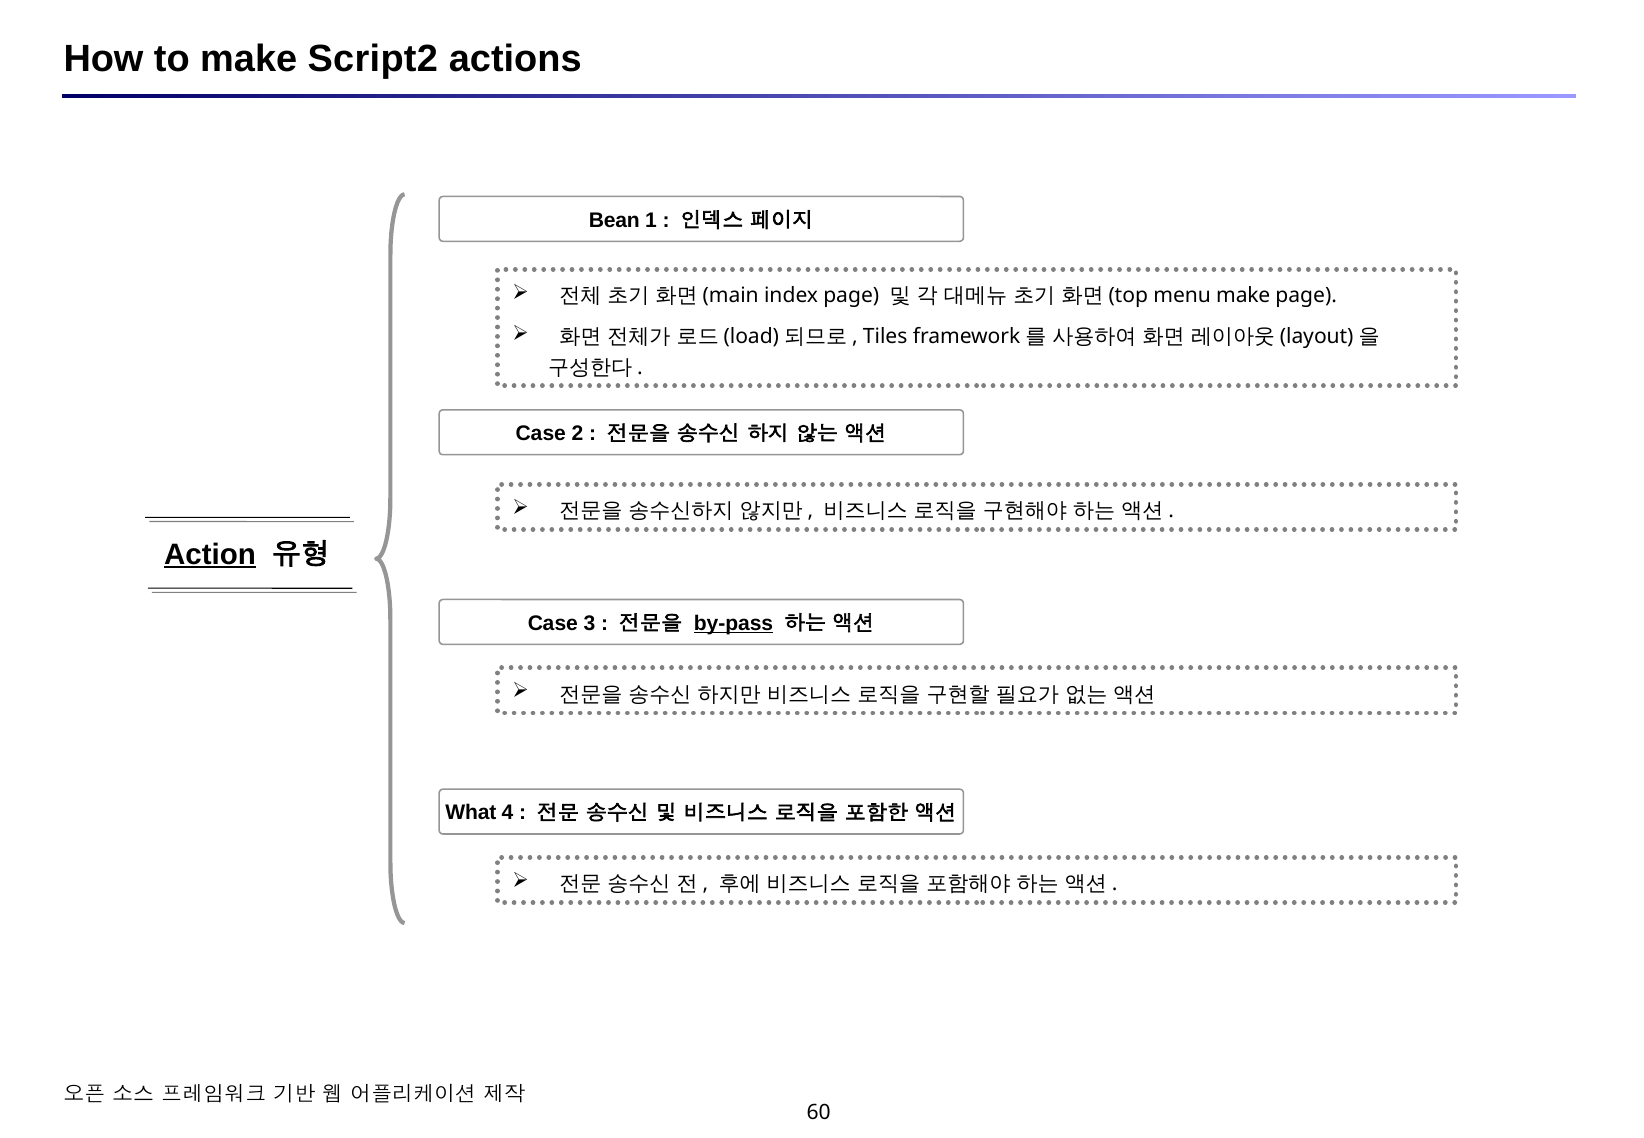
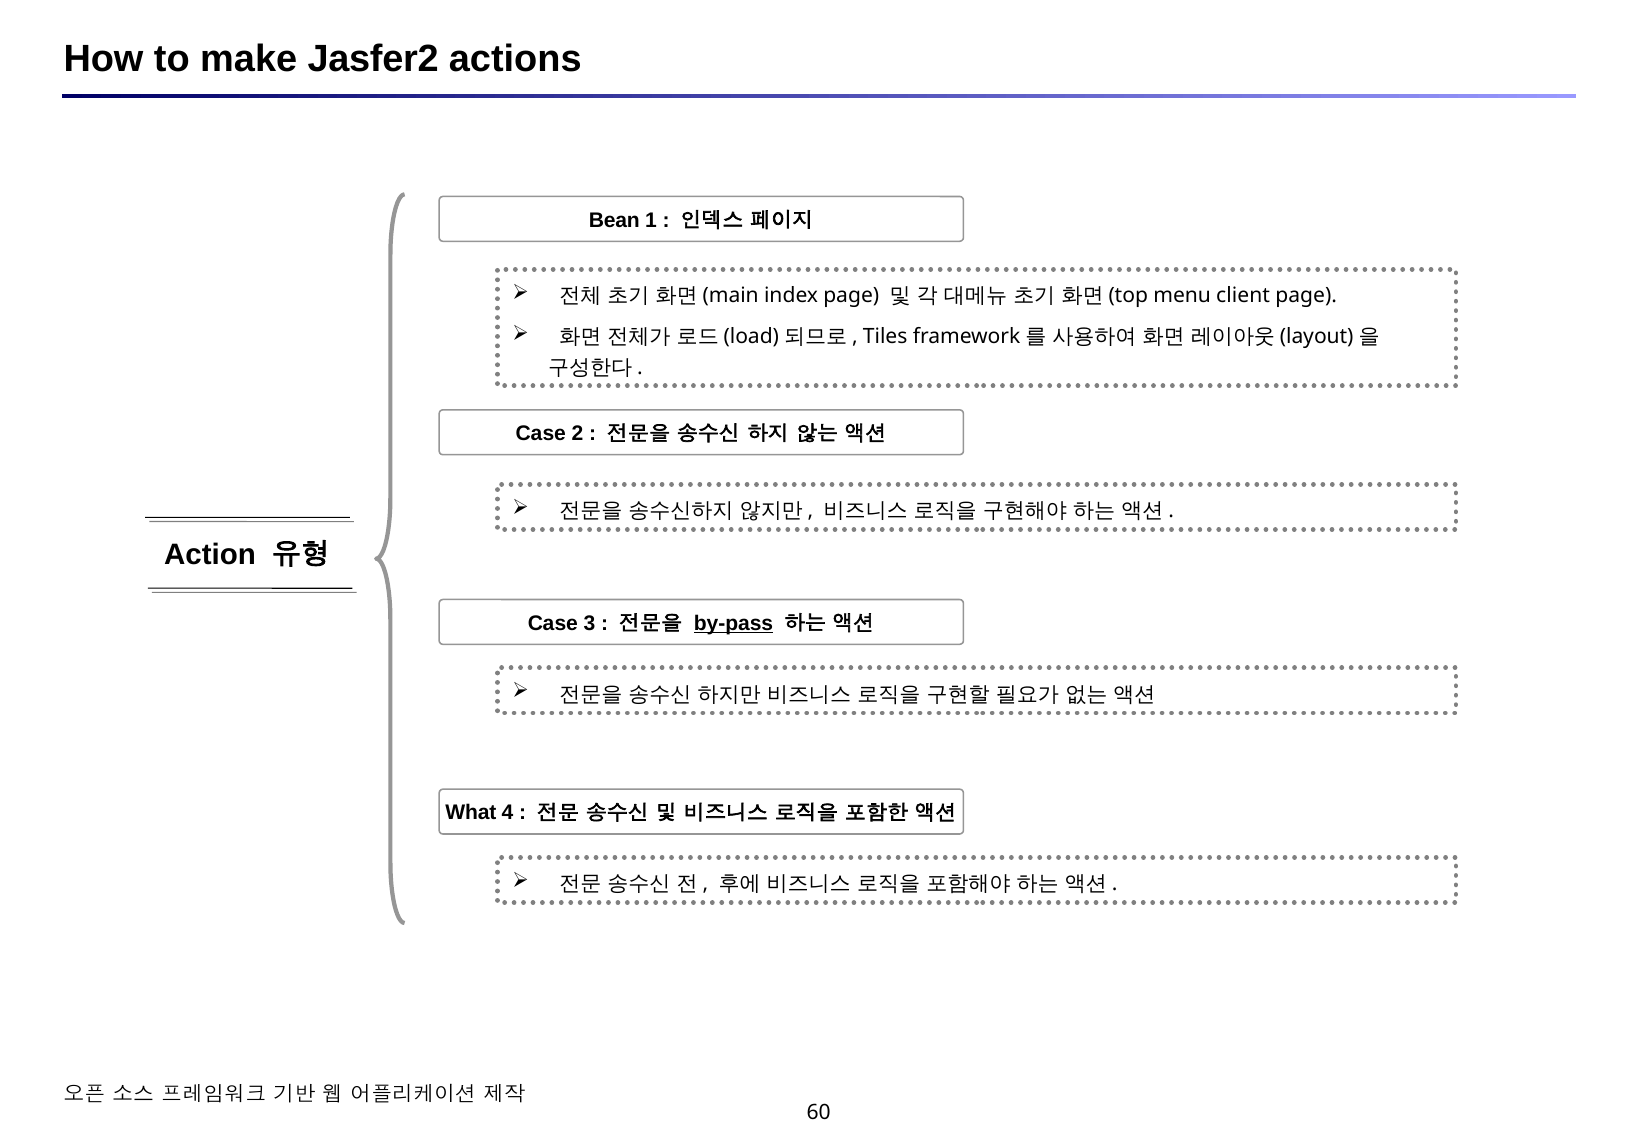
Script2: Script2 -> Jasfer2
menu make: make -> client
Action underline: present -> none
